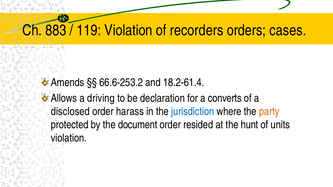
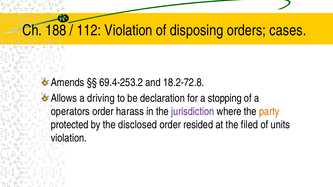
883: 883 -> 188
119: 119 -> 112
recorders: recorders -> disposing
66.6-253.2: 66.6-253.2 -> 69.4-253.2
18.2-61.4: 18.2-61.4 -> 18.2-72.8
converts: converts -> stopping
disclosed: disclosed -> operators
jurisdiction colour: blue -> purple
document: document -> disclosed
hunt: hunt -> filed
